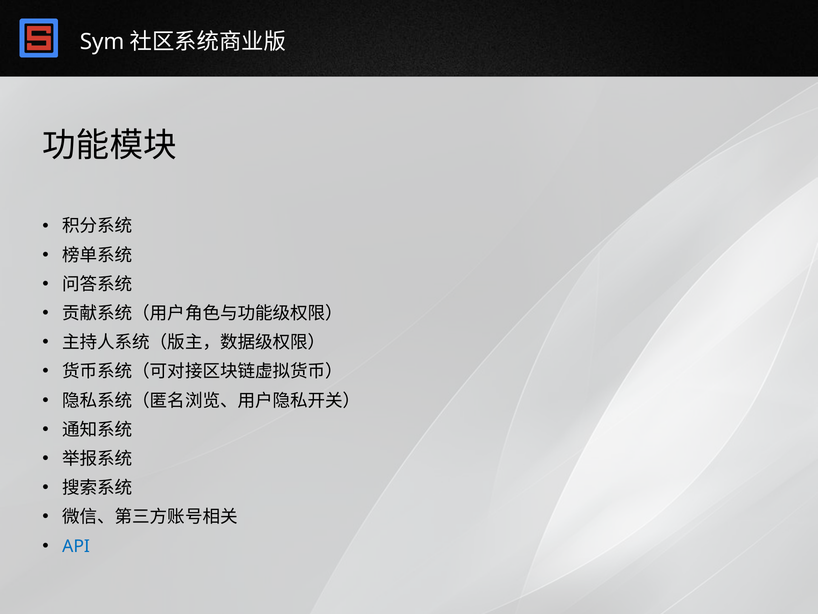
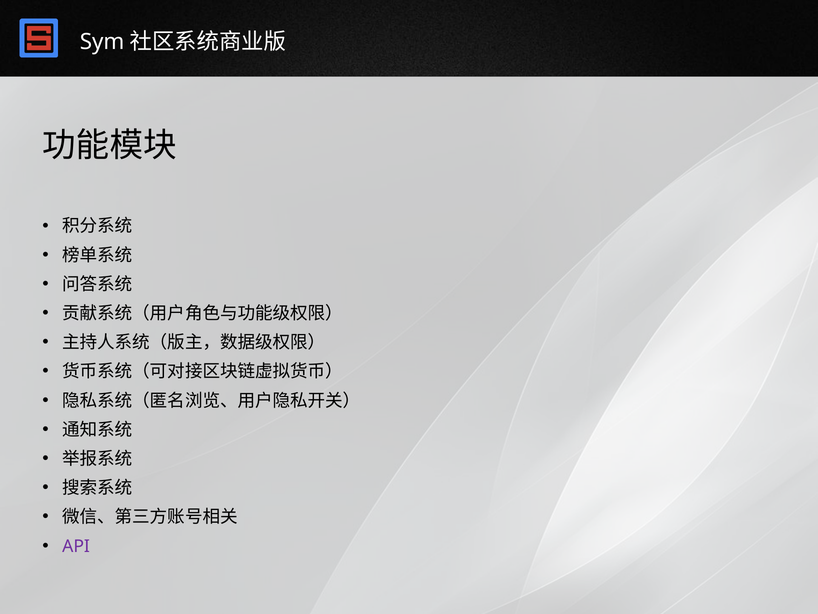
API colour: blue -> purple
